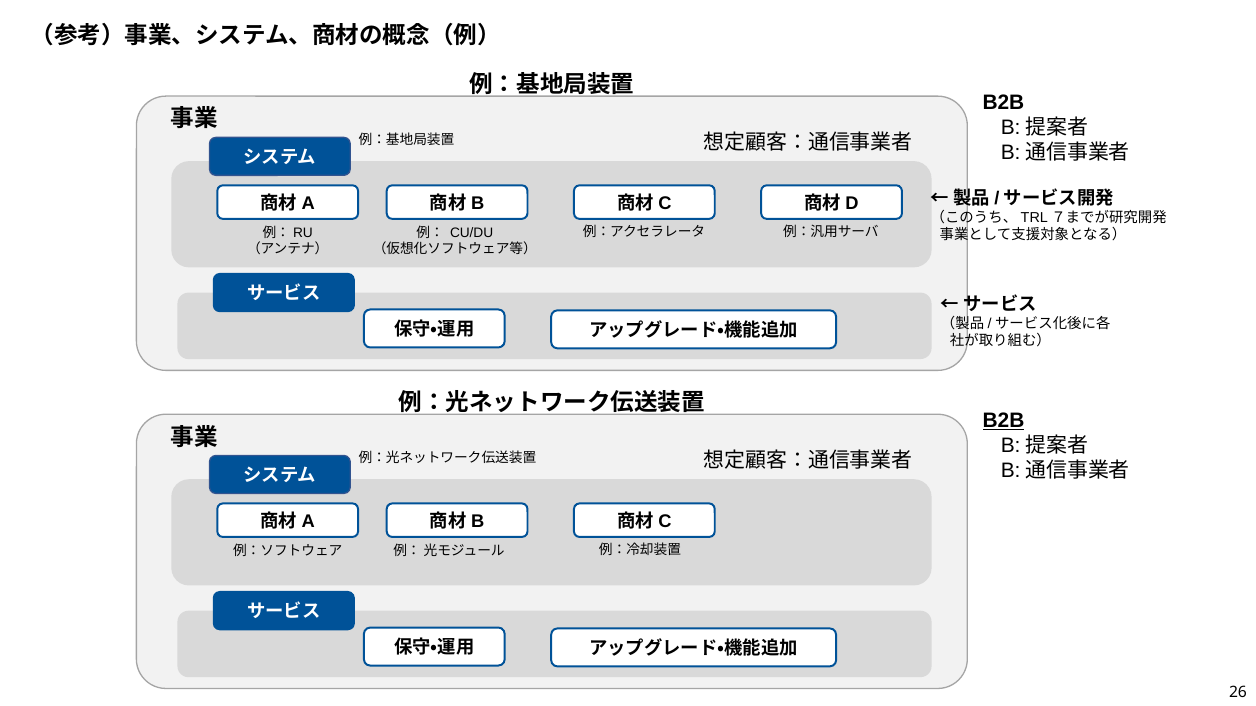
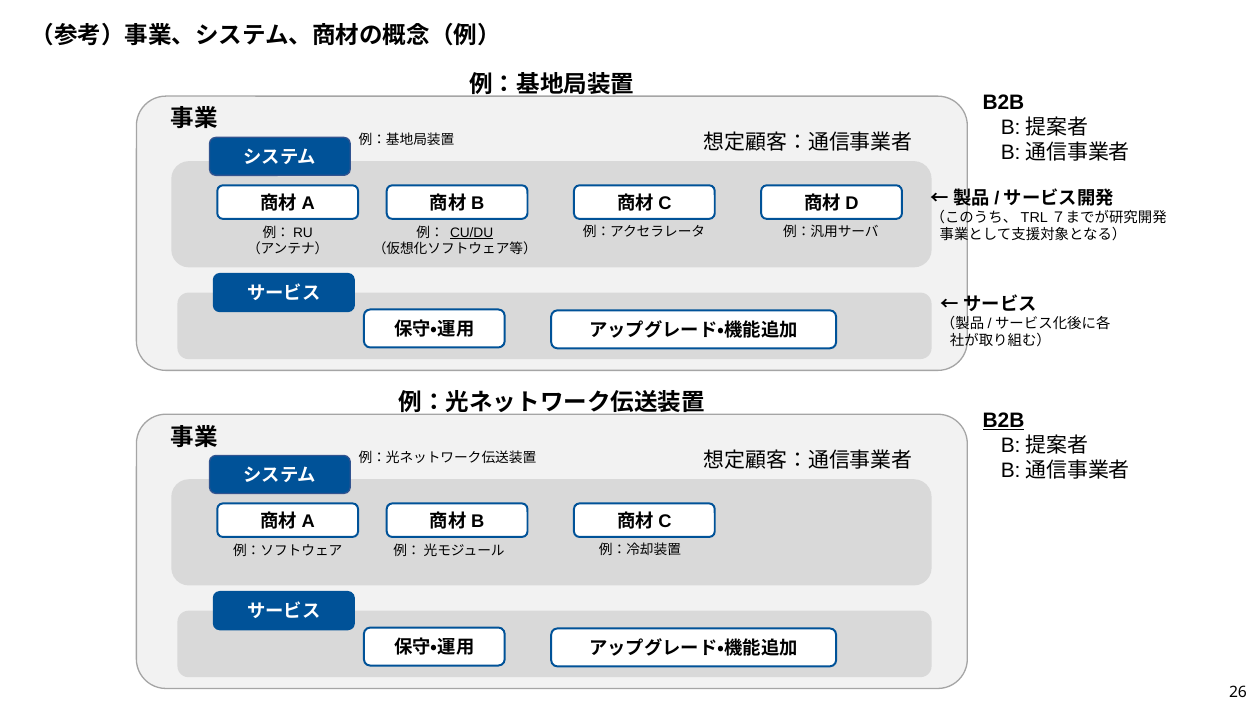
CU/DU underline: none -> present
